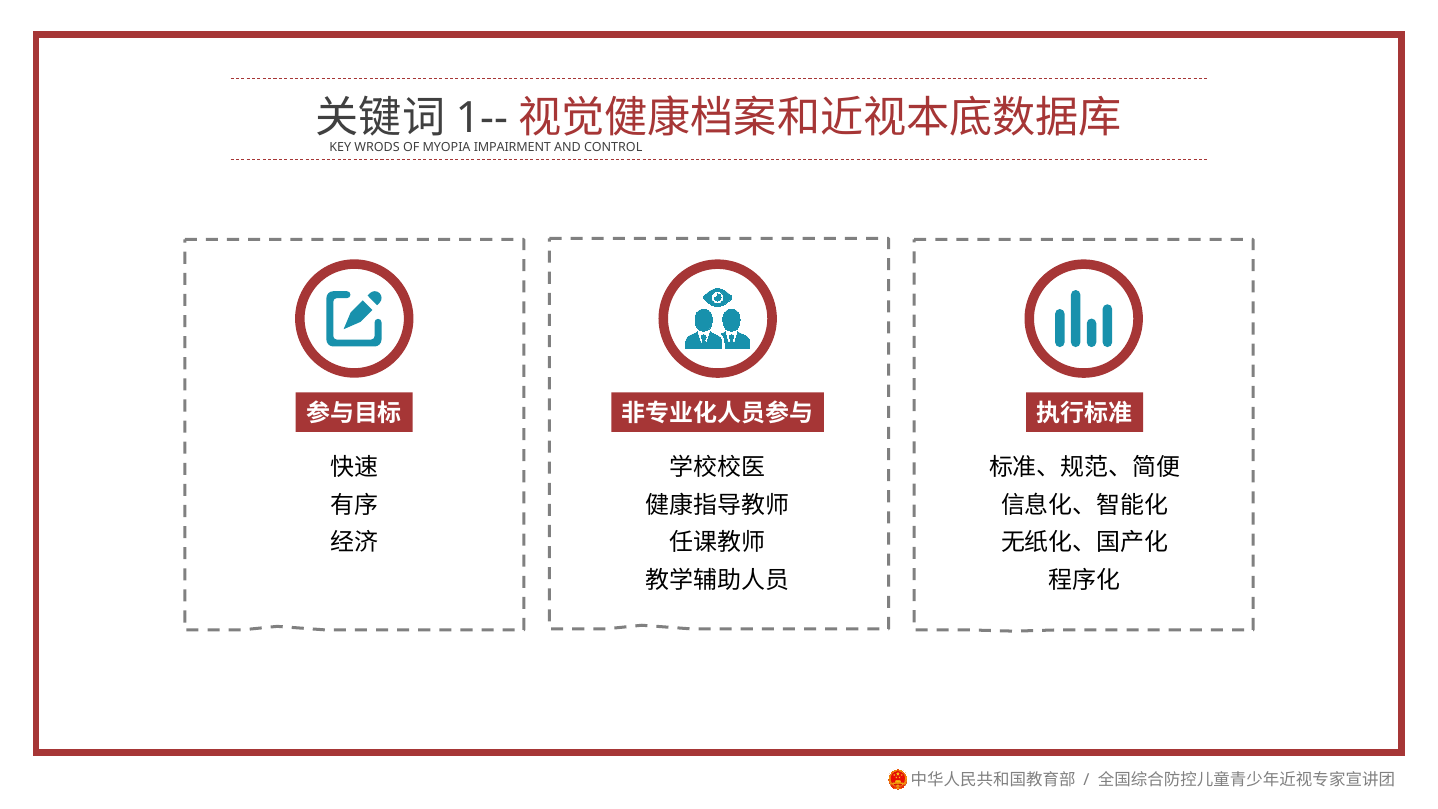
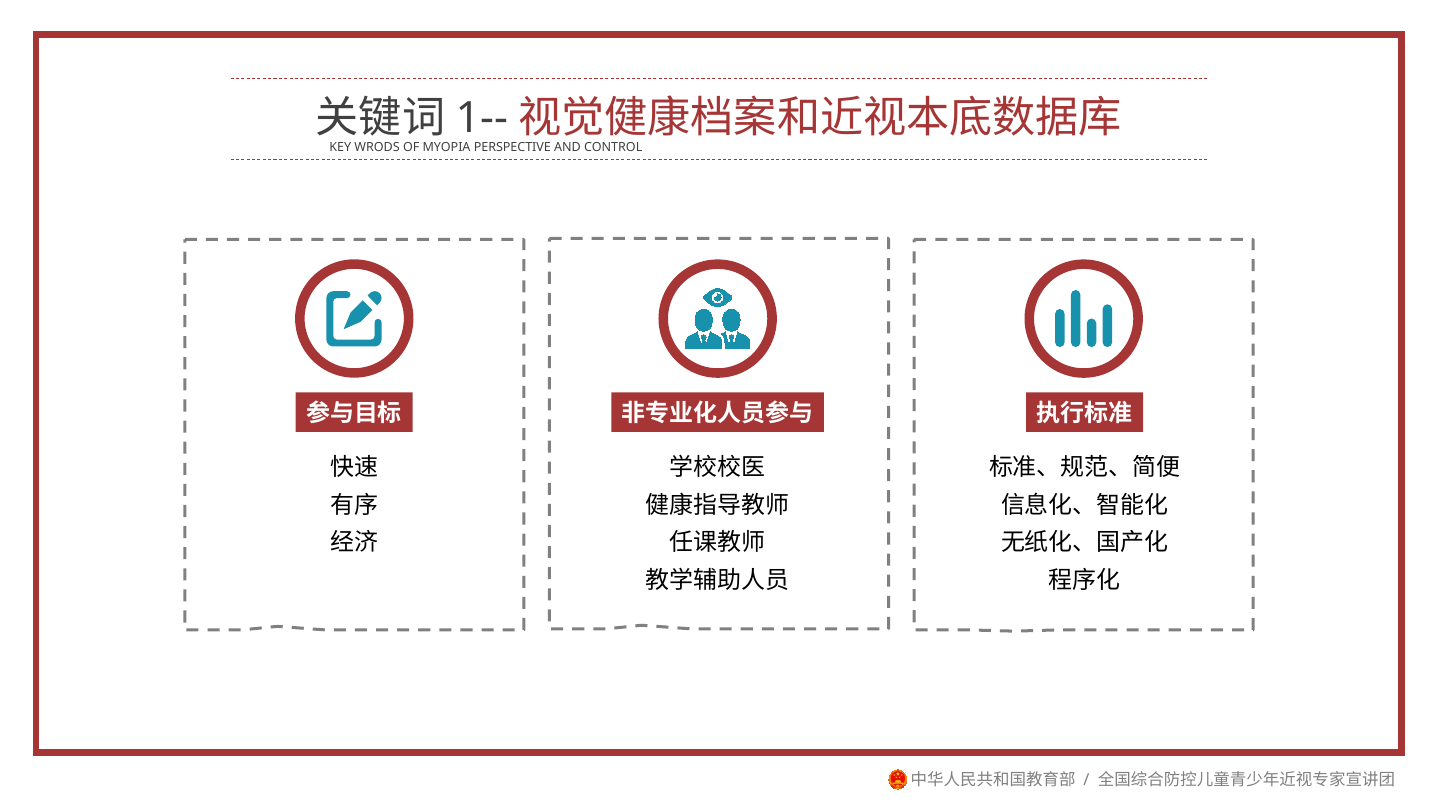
IMPAIRMENT: IMPAIRMENT -> PERSPECTIVE
